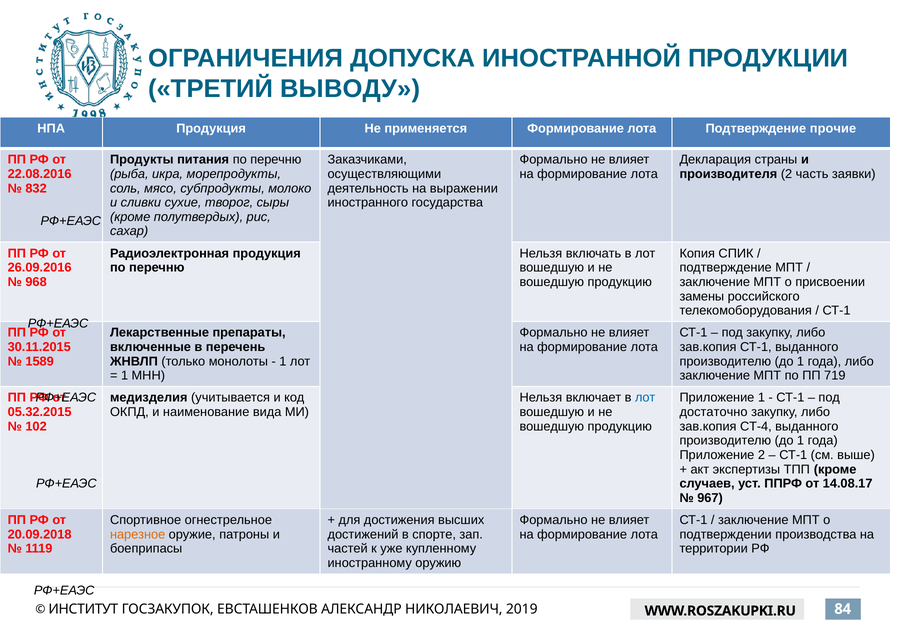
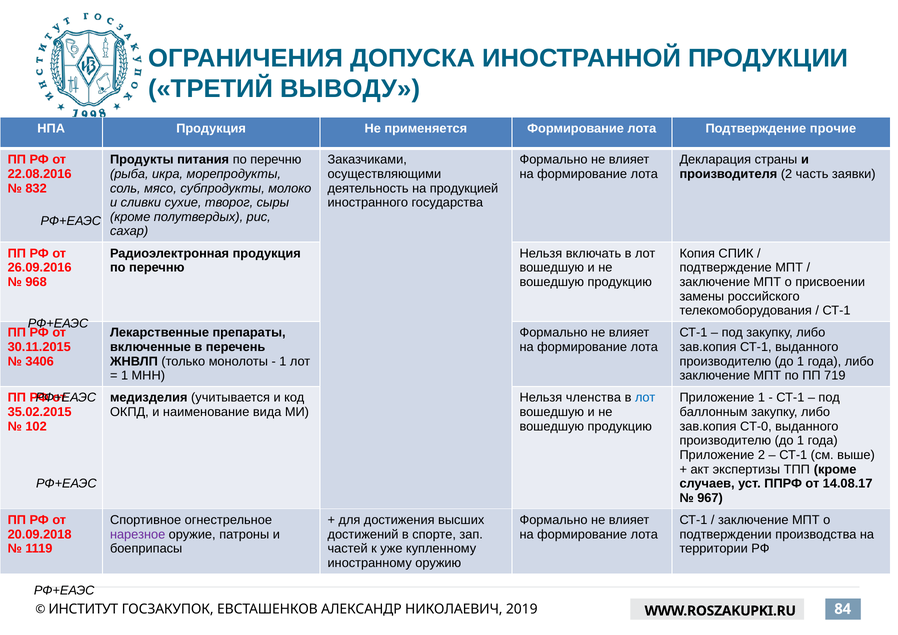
выражении: выражении -> продукцией
1589: 1589 -> 3406
включает: включает -> членства
05.32.2015: 05.32.2015 -> 35.02.2015
достаточно: достаточно -> баллонным
СТ-4: СТ-4 -> СТ-0
нарезное colour: orange -> purple
